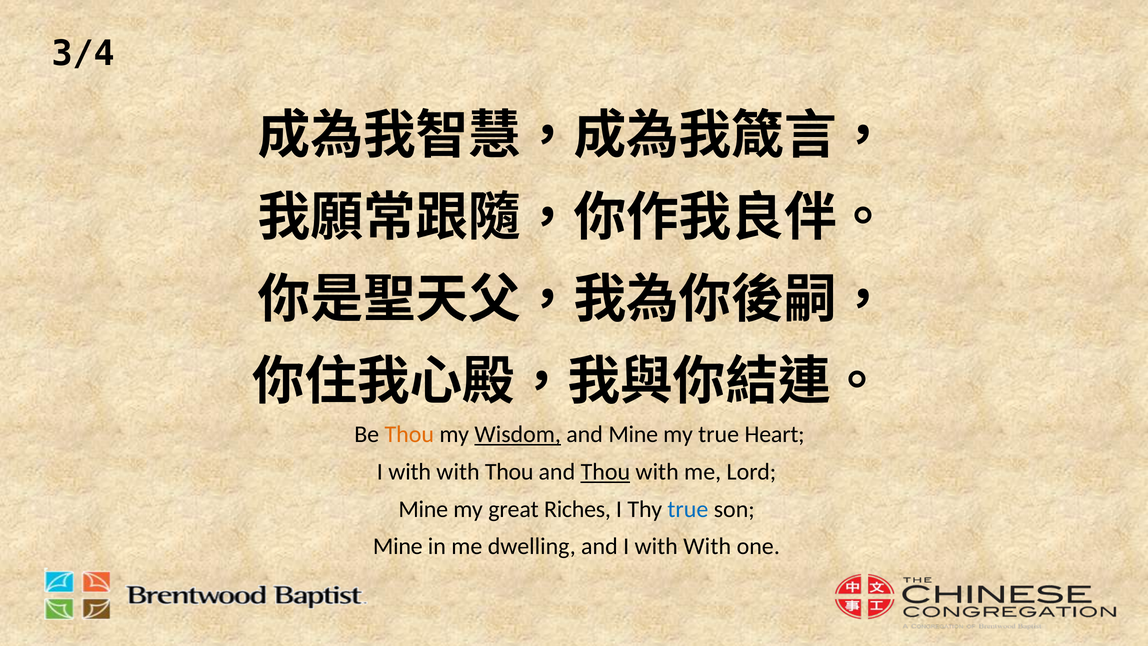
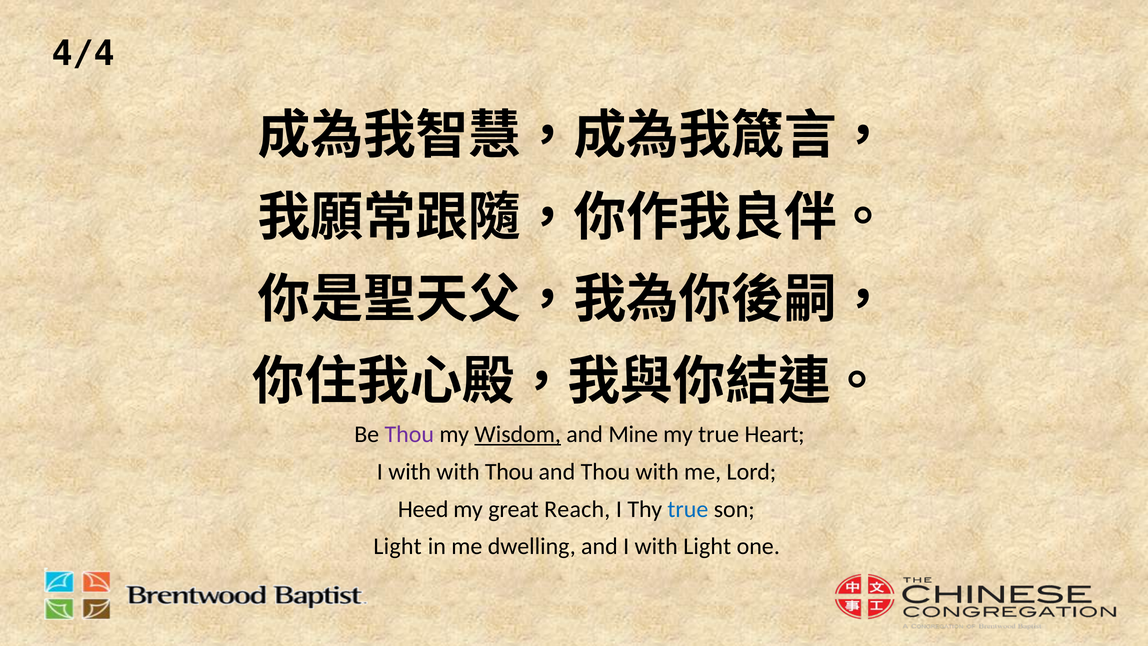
3/4: 3/4 -> 4/4
Thou at (409, 434) colour: orange -> purple
Thou at (605, 472) underline: present -> none
Mine at (423, 509): Mine -> Heed
Riches: Riches -> Reach
Mine at (398, 546): Mine -> Light
and I with With: With -> Light
